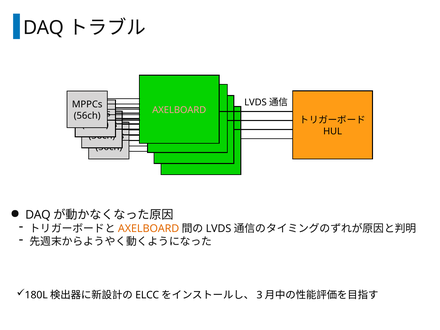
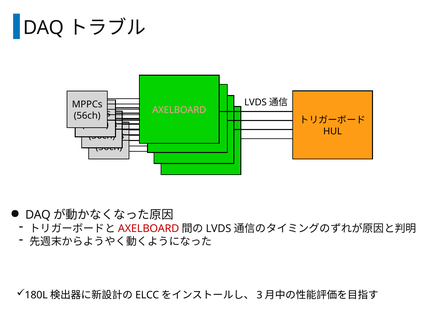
AXELBOARD at (149, 229) colour: orange -> red
